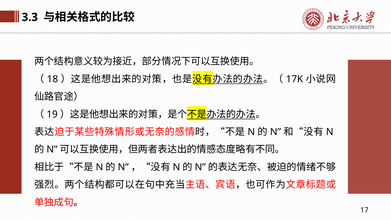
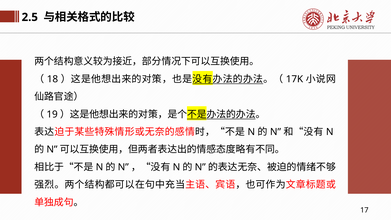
3.3: 3.3 -> 2.5
